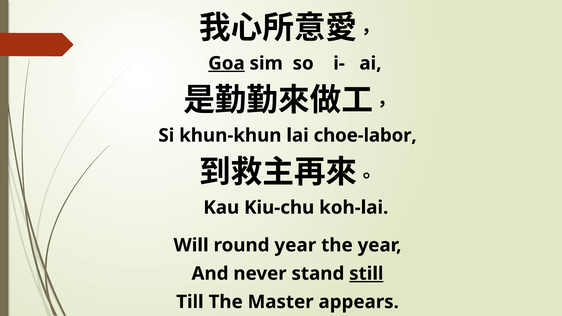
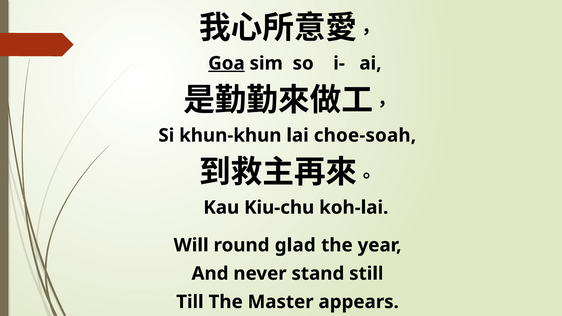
choe-labor: choe-labor -> choe-soah
round year: year -> glad
still underline: present -> none
